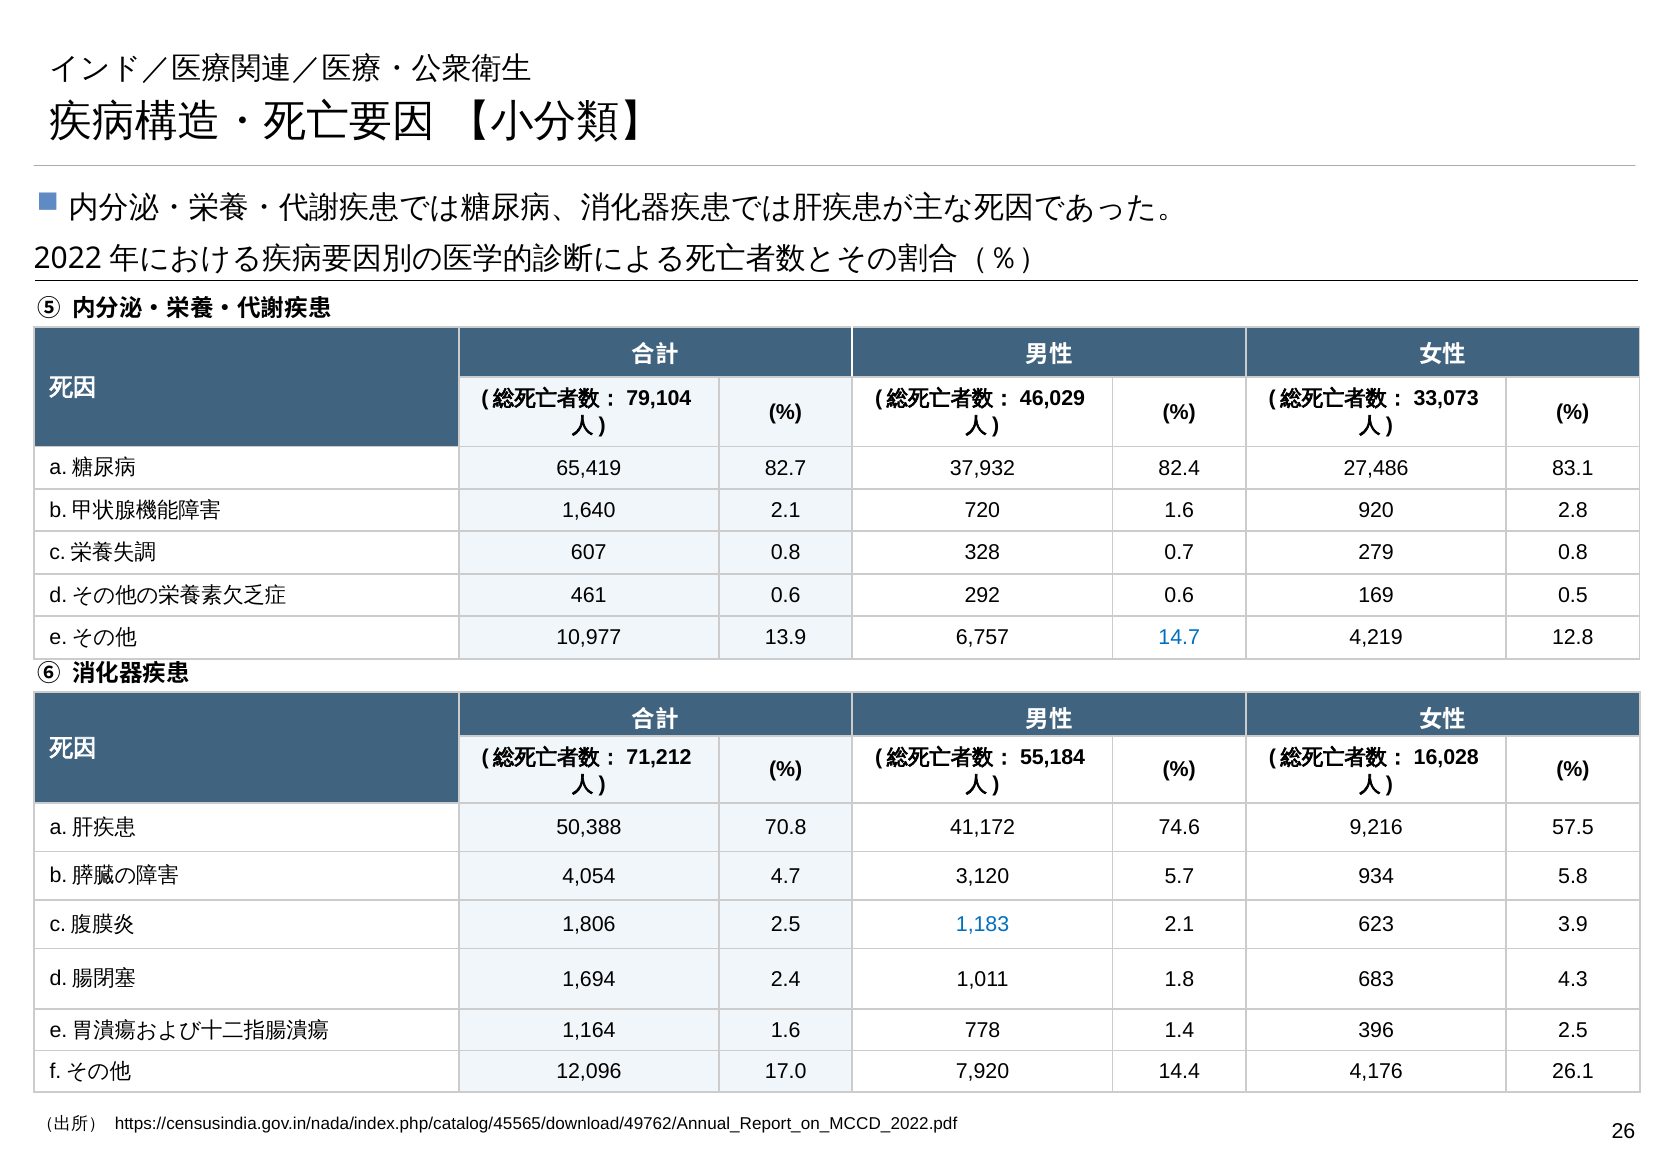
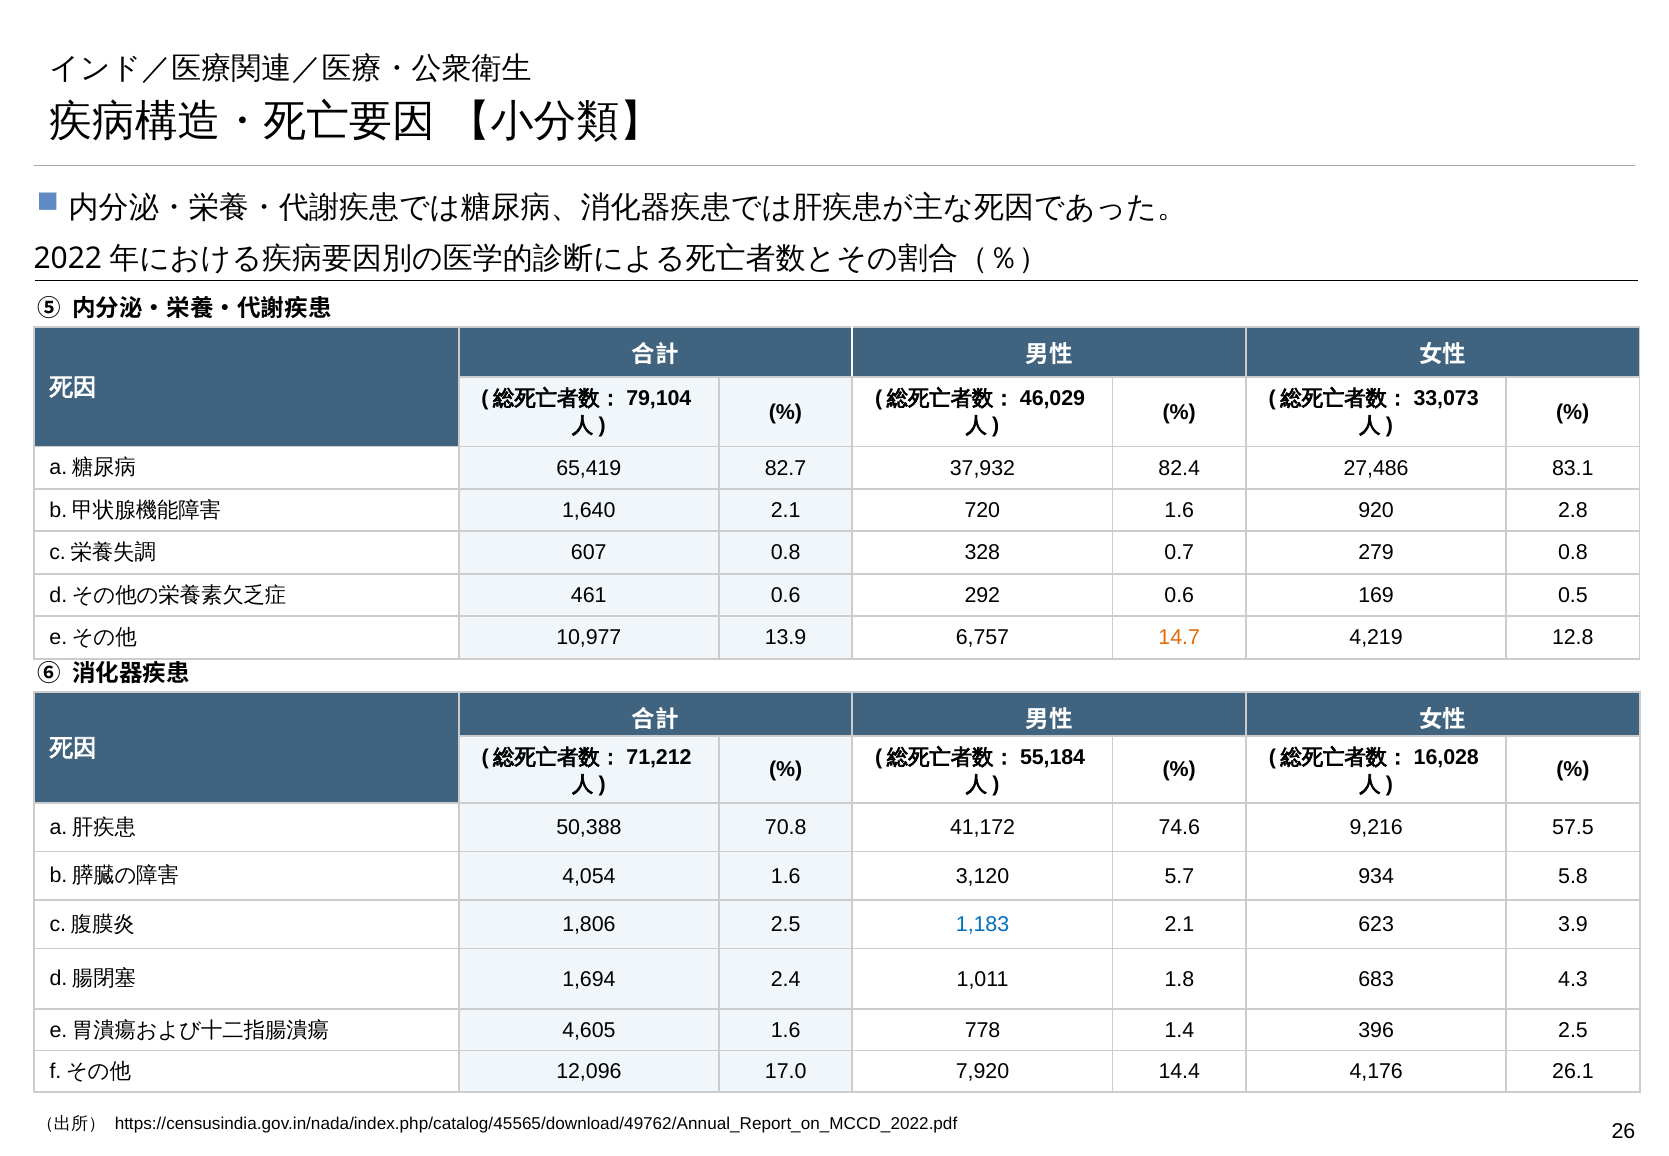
14.7 colour: blue -> orange
4,054 4.7: 4.7 -> 1.6
1,164: 1,164 -> 4,605
